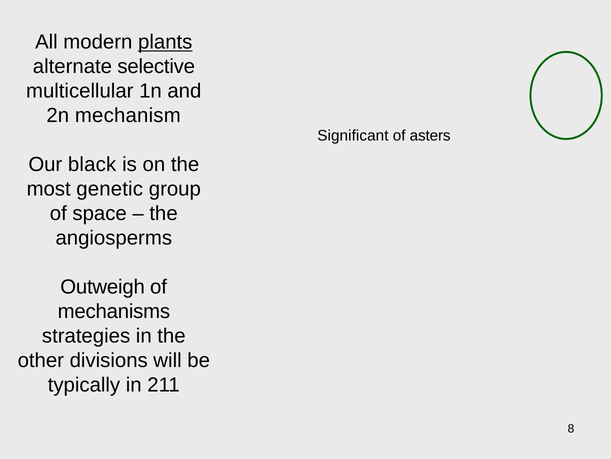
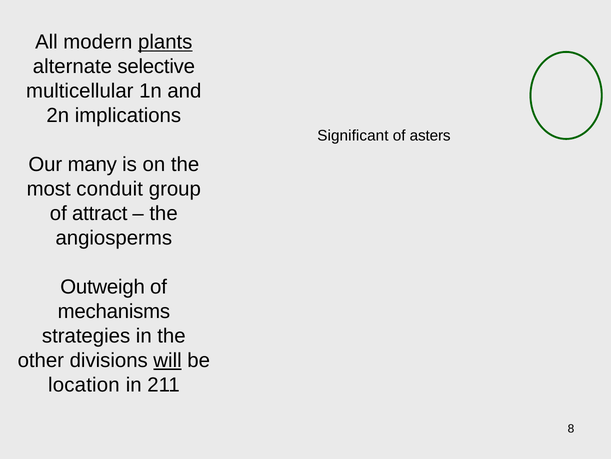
mechanism: mechanism -> implications
black: black -> many
genetic: genetic -> conduit
space: space -> attract
will underline: none -> present
typically: typically -> location
